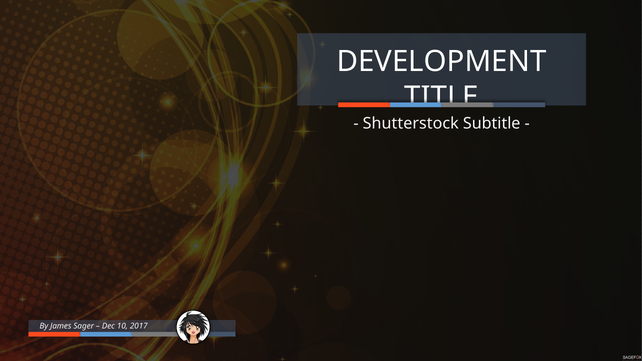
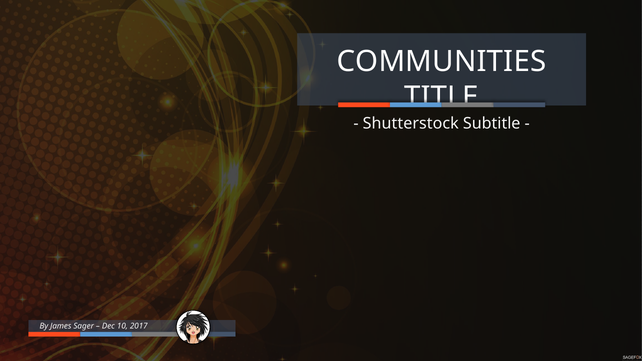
DEVELOPMENT: DEVELOPMENT -> COMMUNITIES
